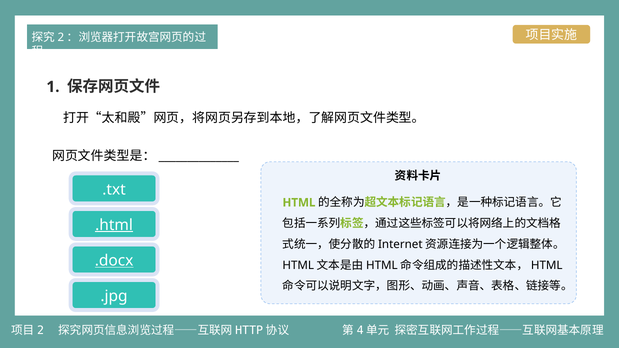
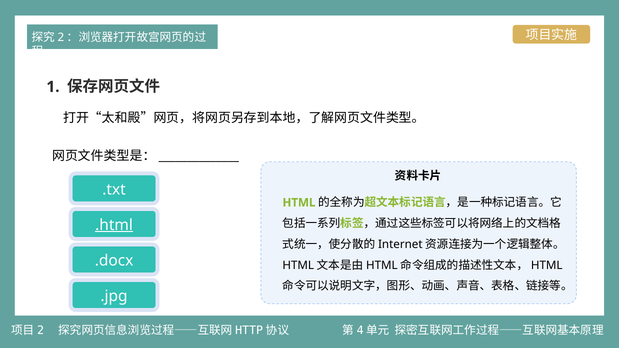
.docx underline: present -> none
